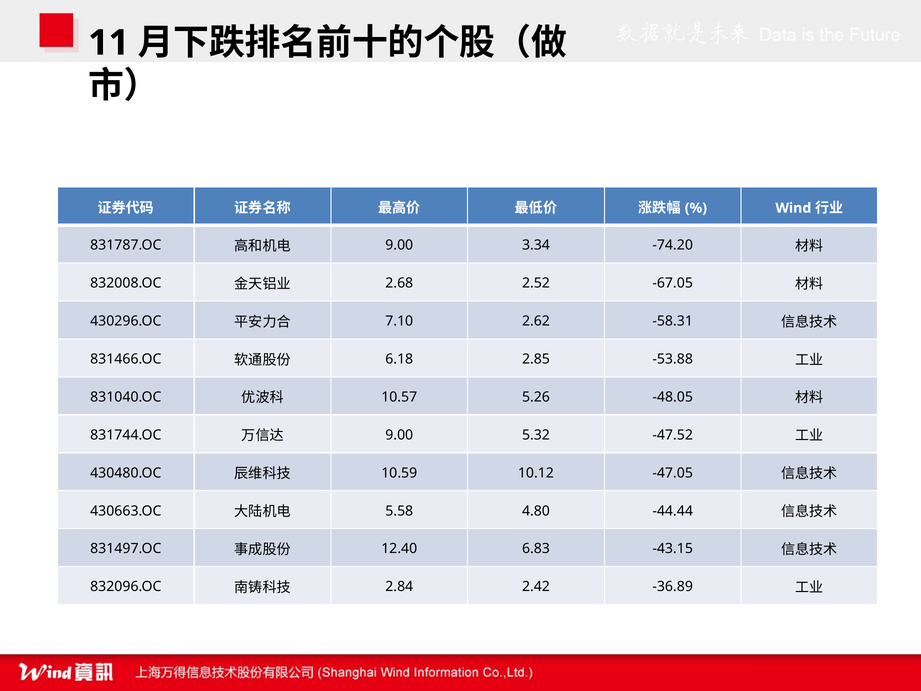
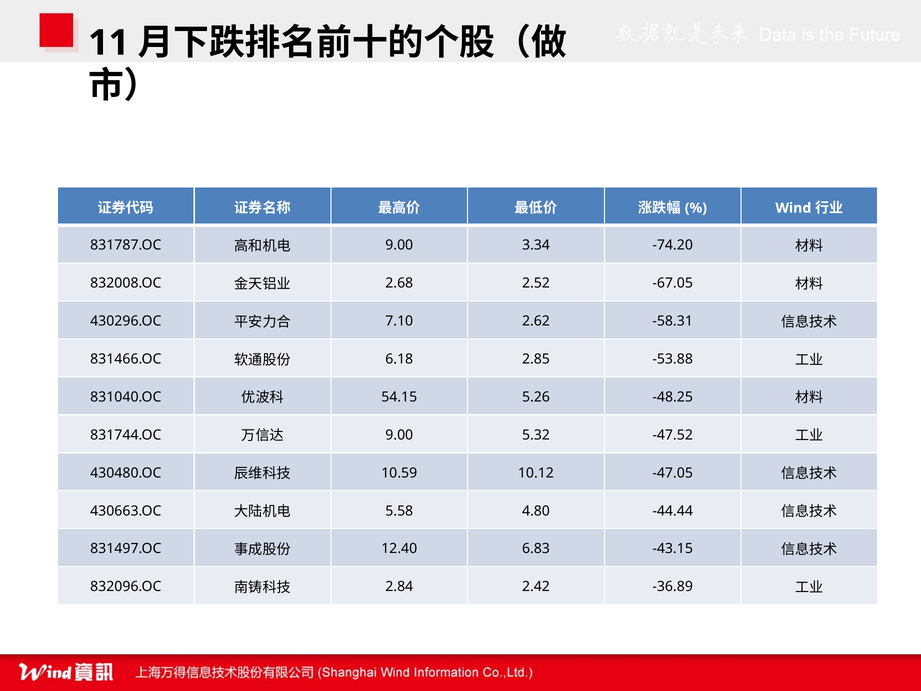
10.57: 10.57 -> 54.15
-48.05: -48.05 -> -48.25
